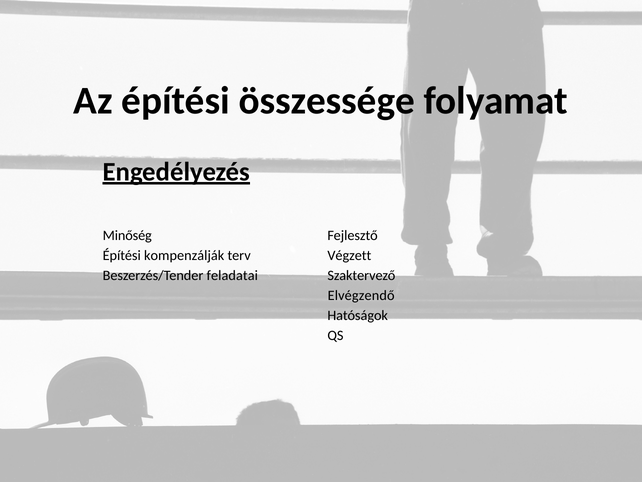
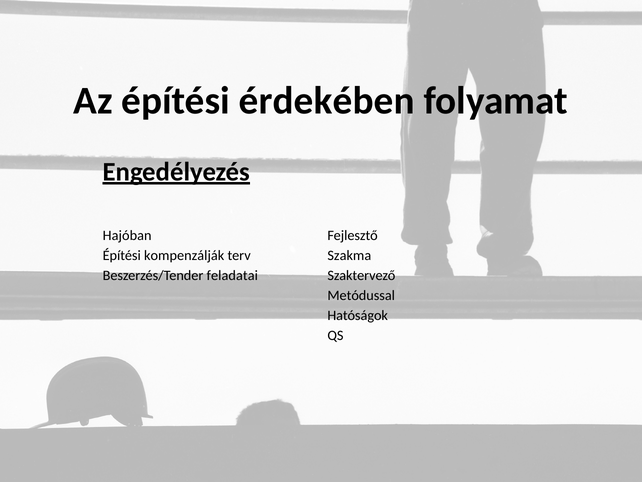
összessége: összessége -> érdekében
Minőség: Minőség -> Hajóban
Végzett: Végzett -> Szakma
Elvégzendő: Elvégzendő -> Metódussal
